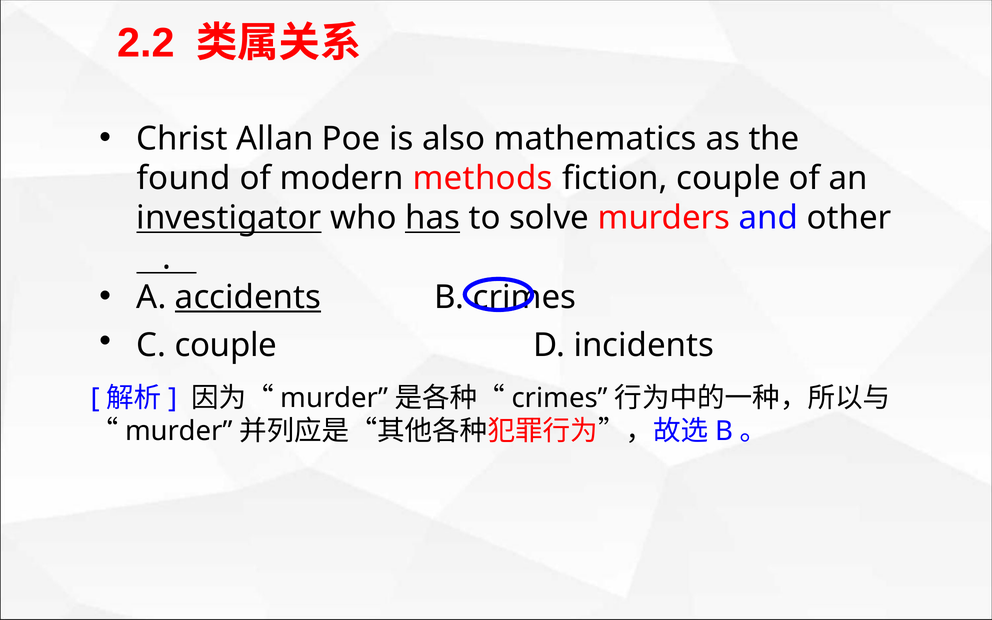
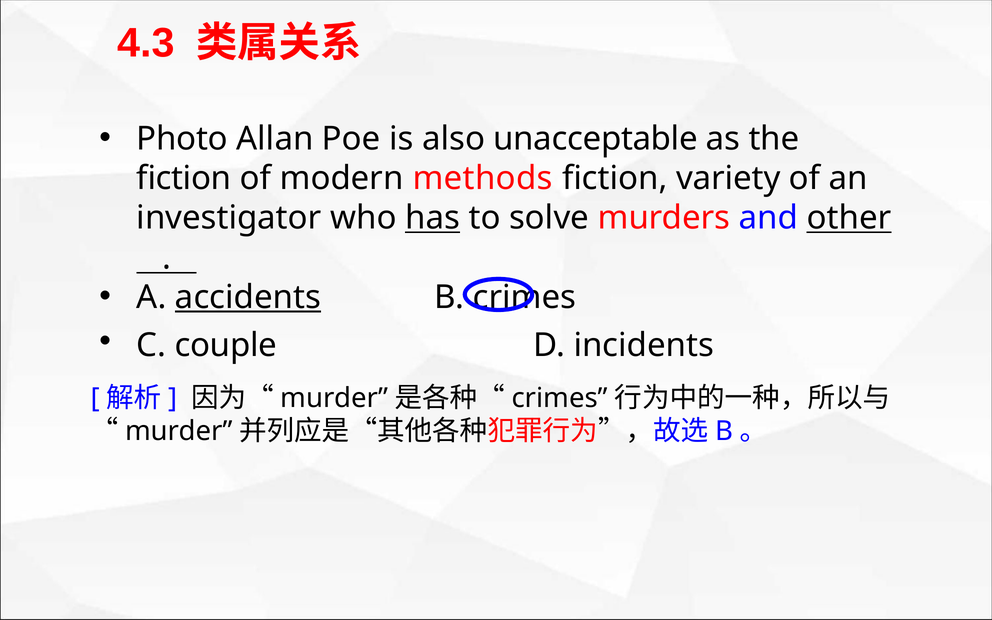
2.2: 2.2 -> 4.3
Christ: Christ -> Photo
mathematics: mathematics -> unacceptable
found at (184, 178): found -> fiction
fiction couple: couple -> variety
investigator underline: present -> none
other underline: none -> present
